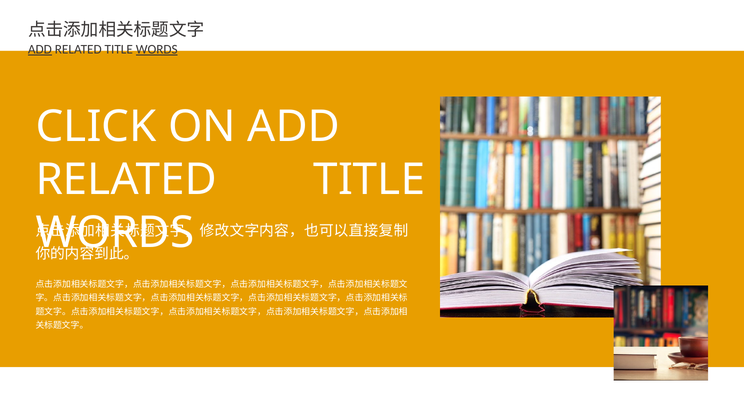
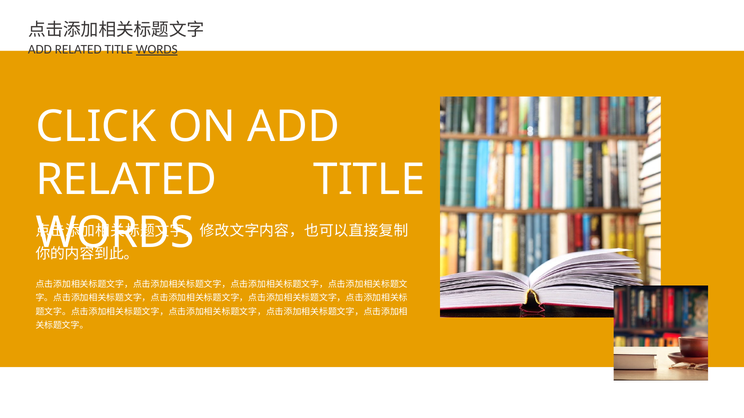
ADD at (40, 50) underline: present -> none
